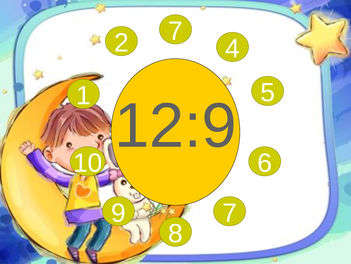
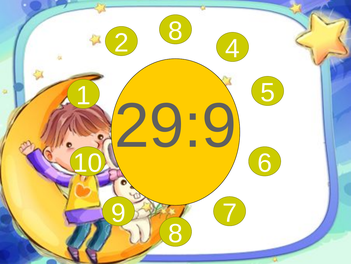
2 7: 7 -> 8
12:9: 12:9 -> 29:9
